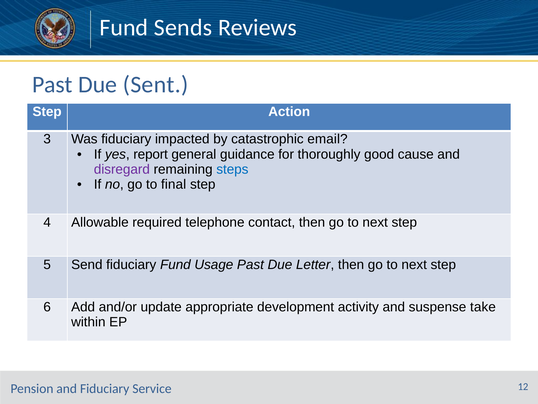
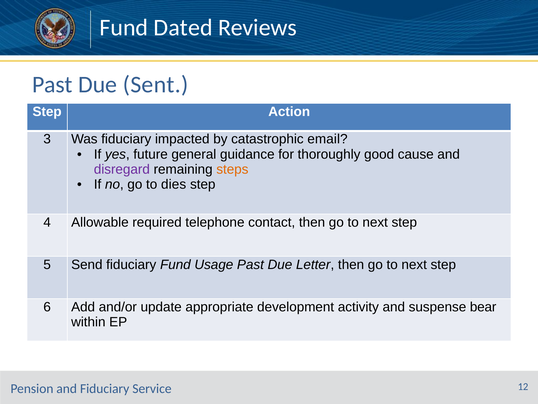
Sends: Sends -> Dated
report: report -> future
steps colour: blue -> orange
final: final -> dies
take: take -> bear
